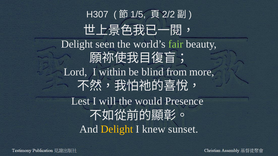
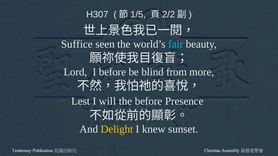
Delight at (77, 44): Delight -> Suffice
fair colour: light green -> light blue
I within: within -> before
the would: would -> before
